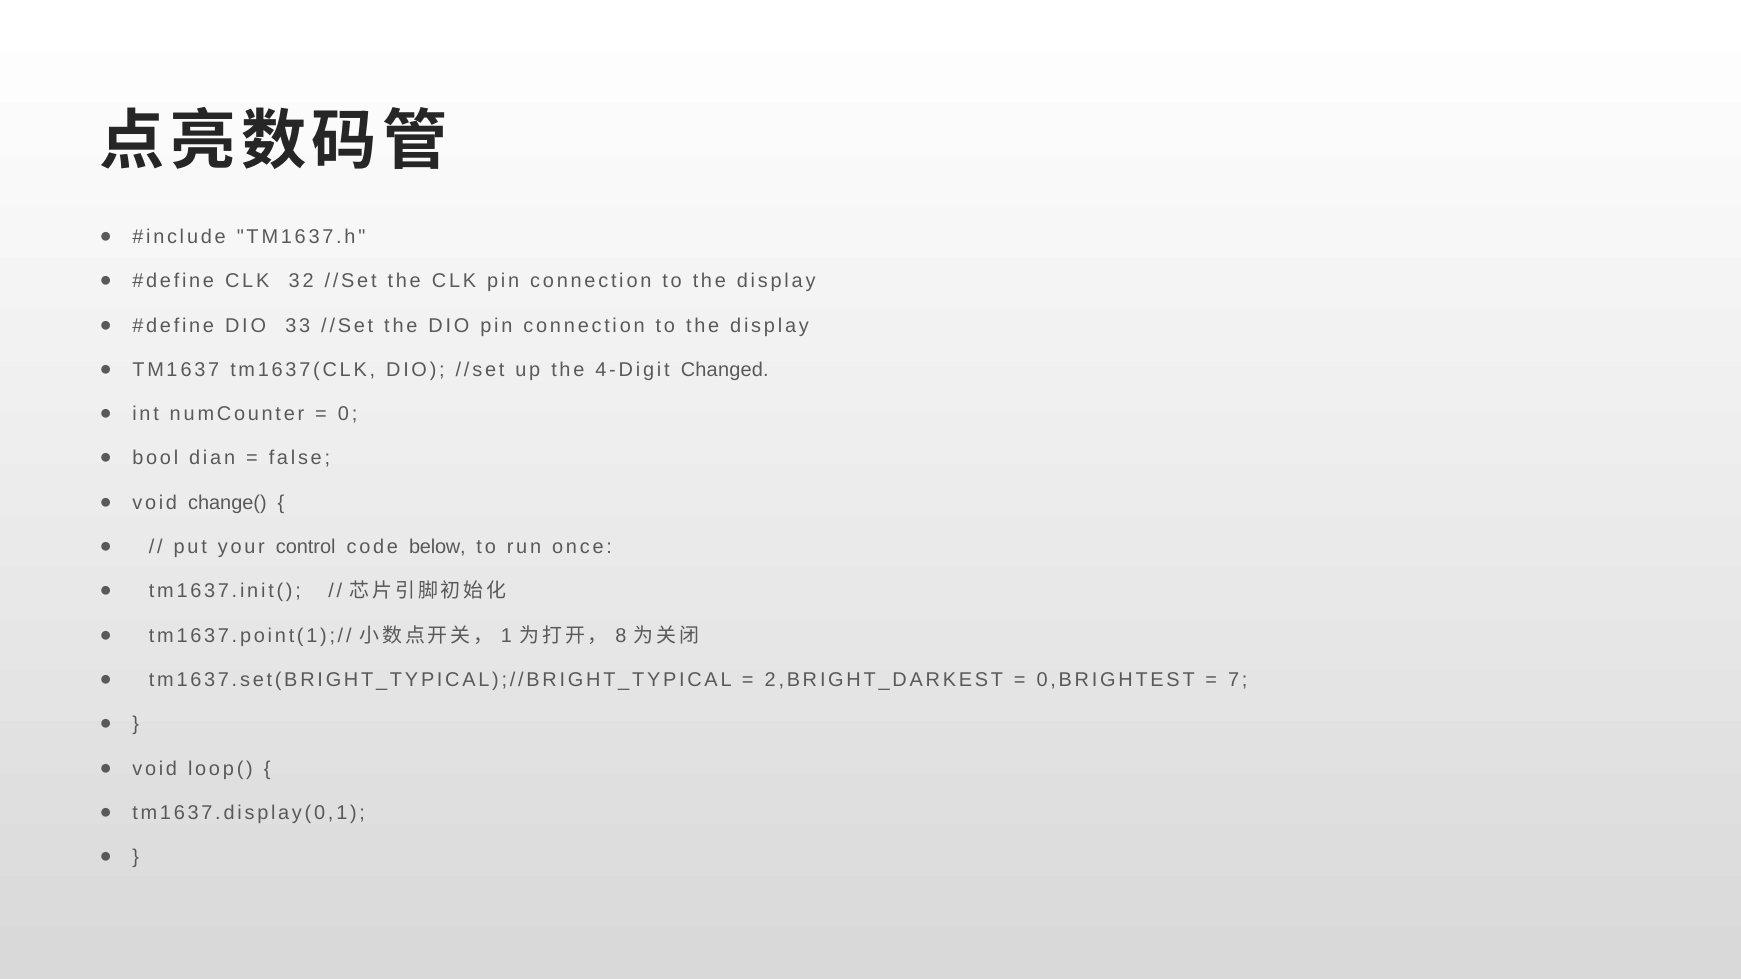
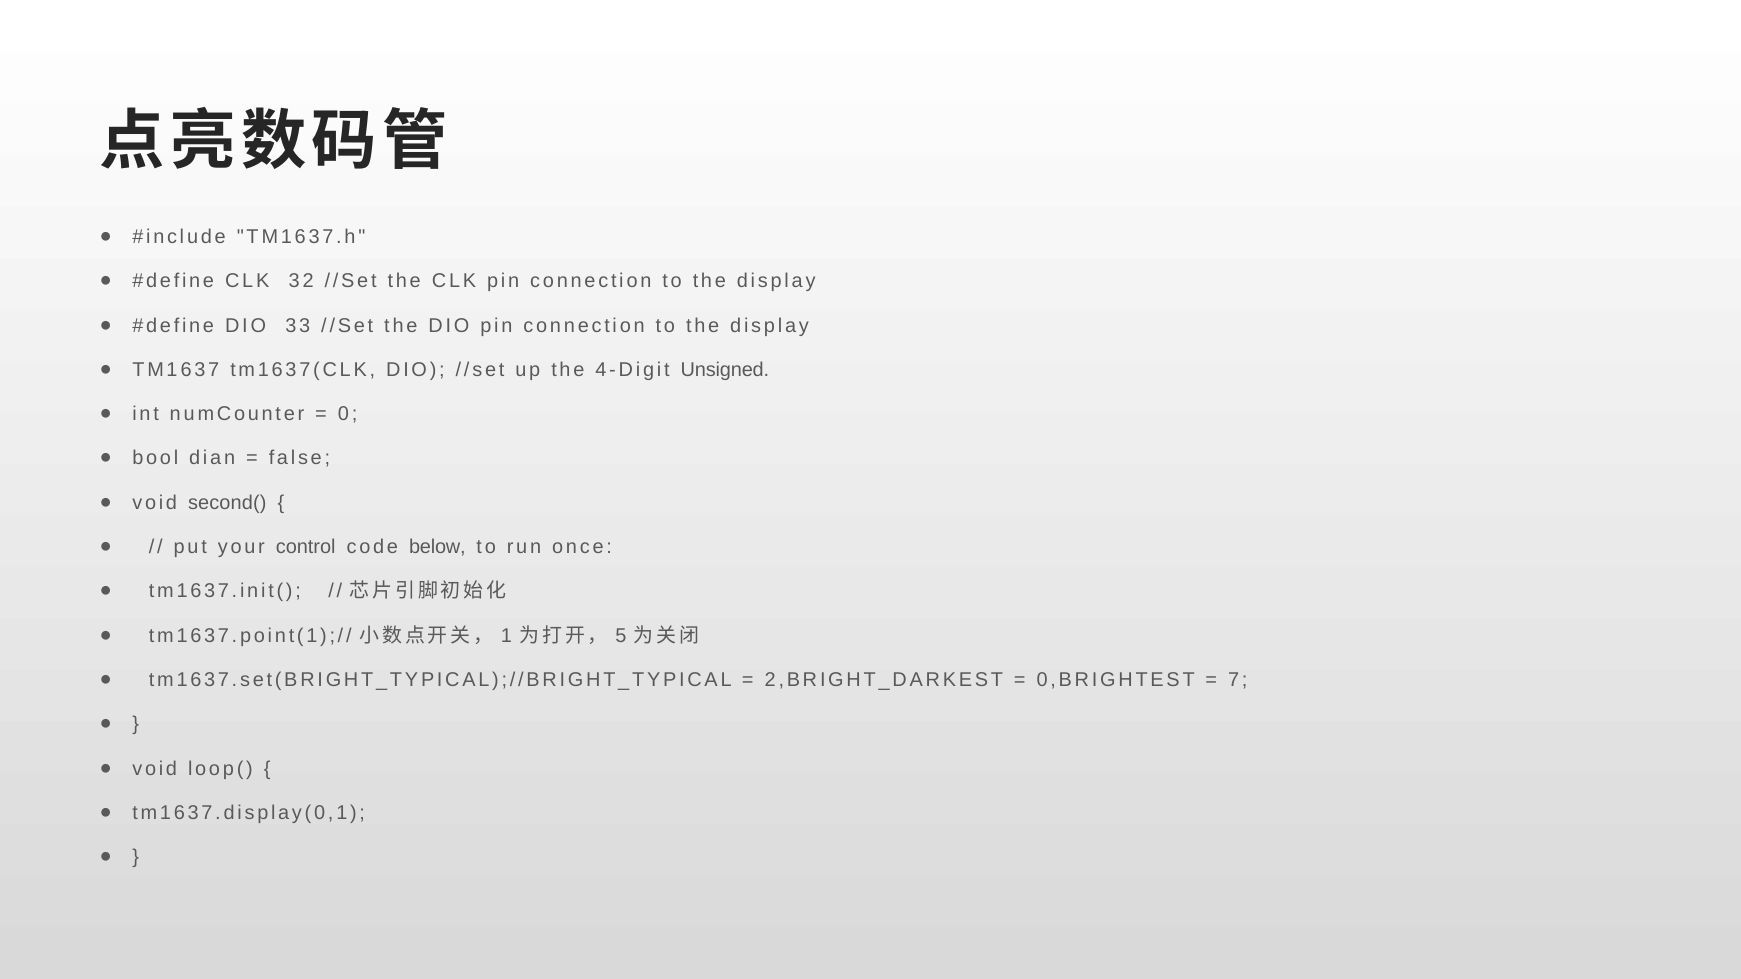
Changed: Changed -> Unsigned
change(: change( -> second(
8: 8 -> 5
